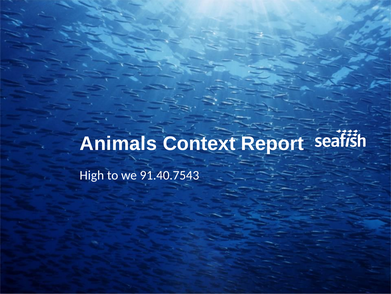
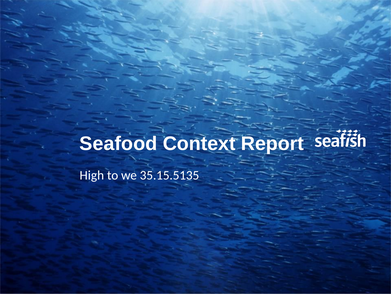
Animals: Animals -> Seafood
91.40.7543: 91.40.7543 -> 35.15.5135
